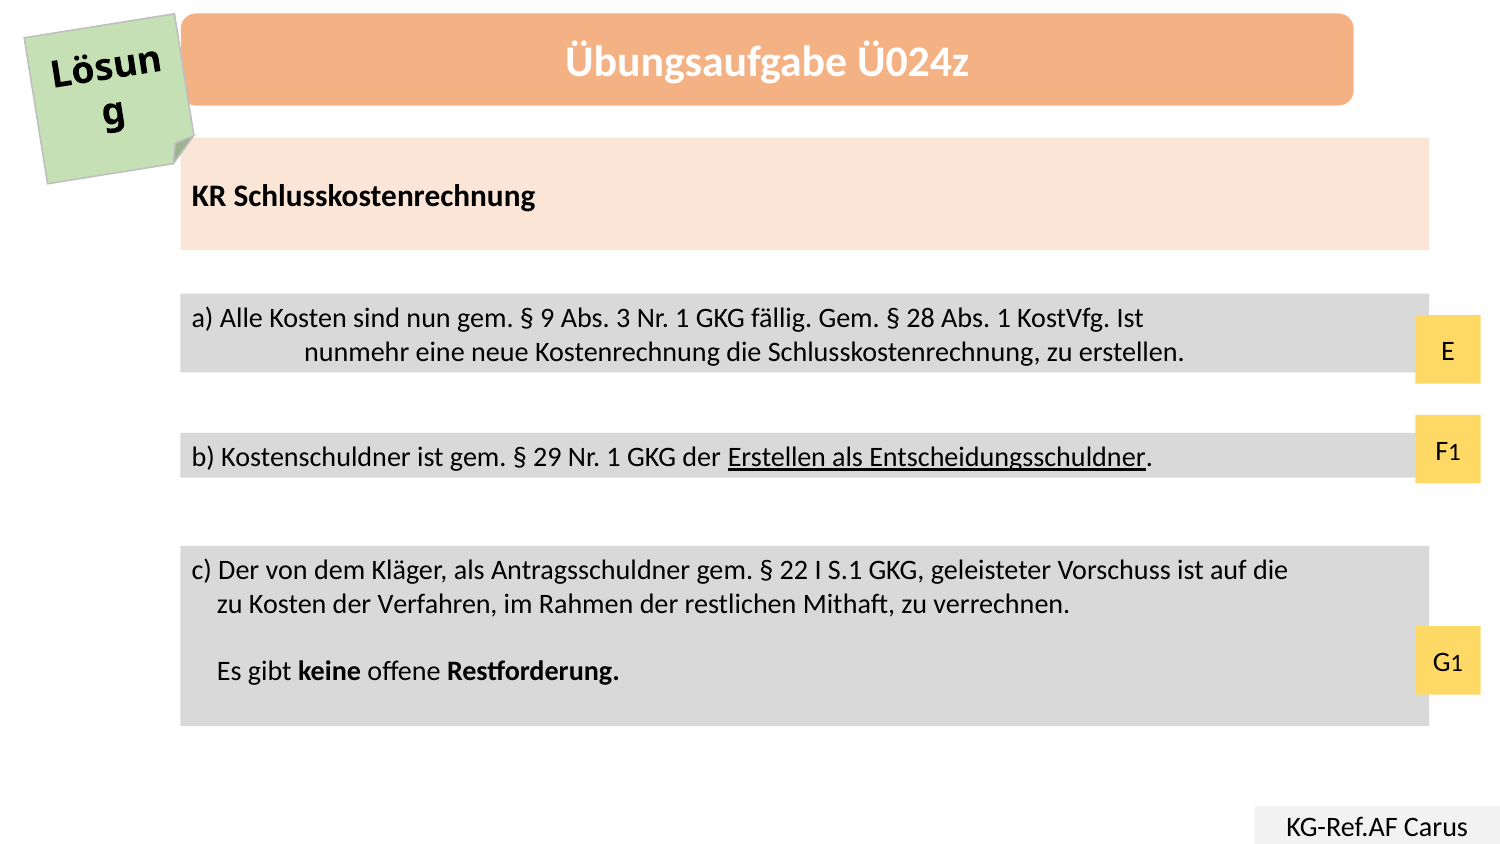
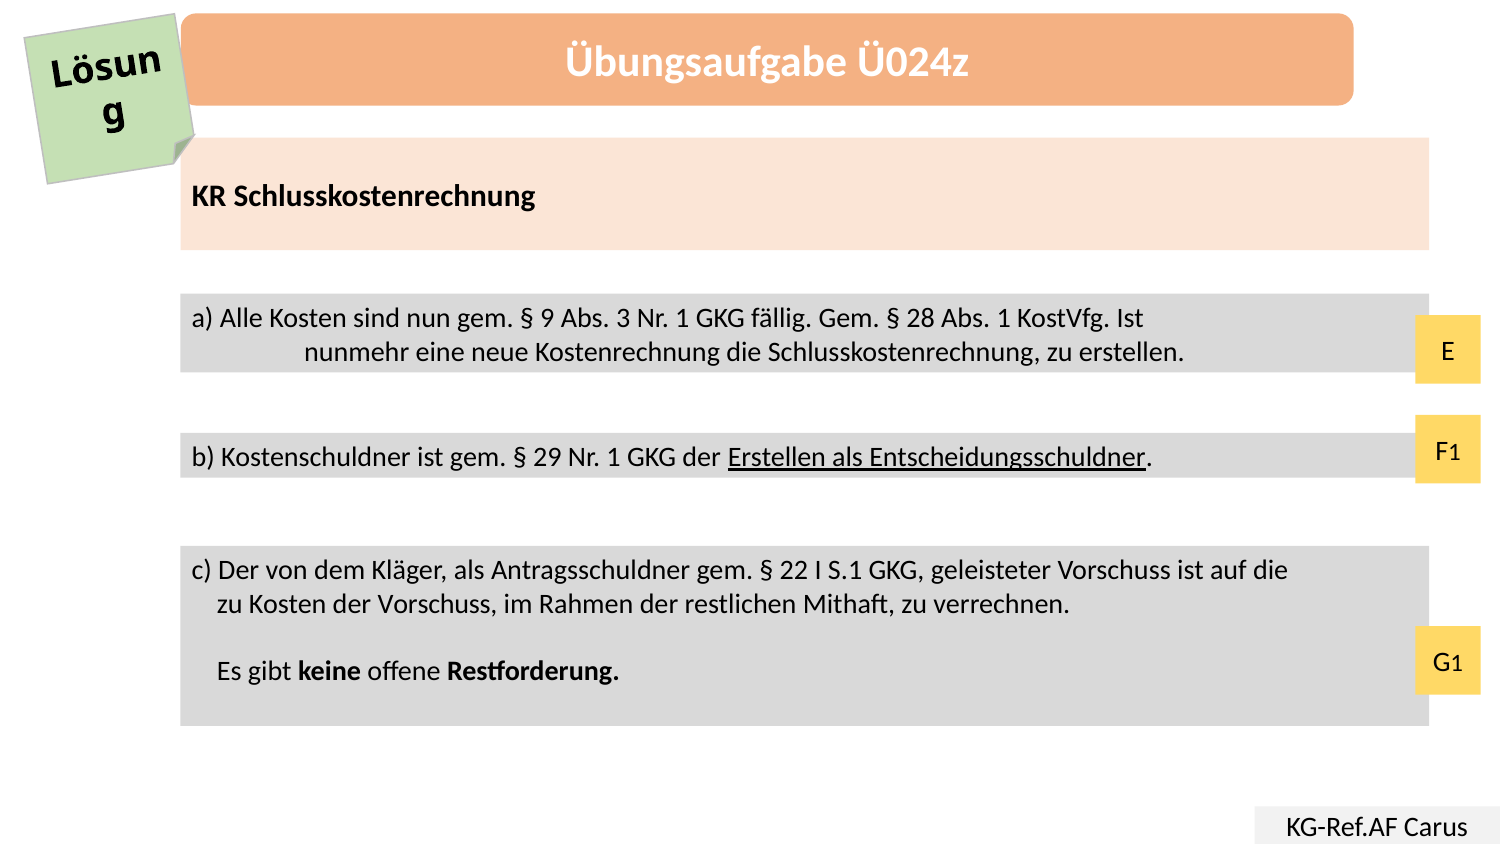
der Verfahren: Verfahren -> Vorschuss
